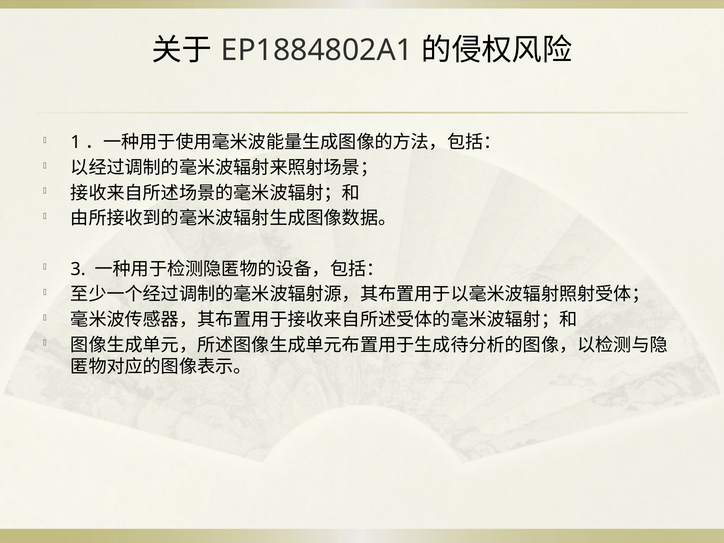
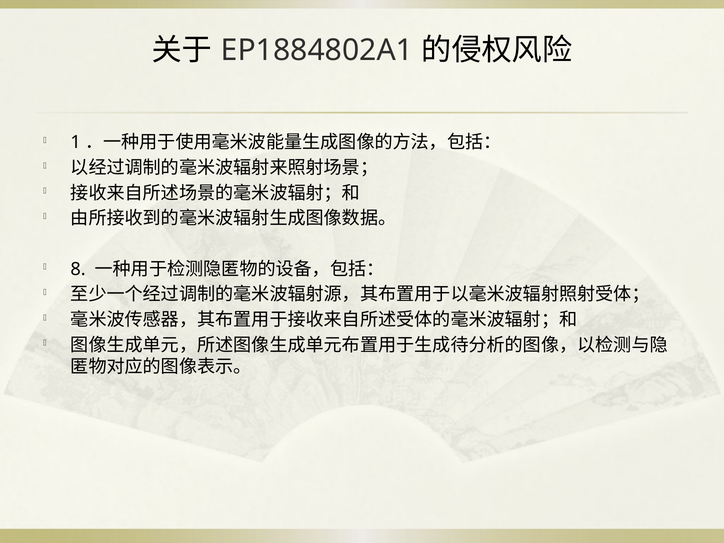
3: 3 -> 8
